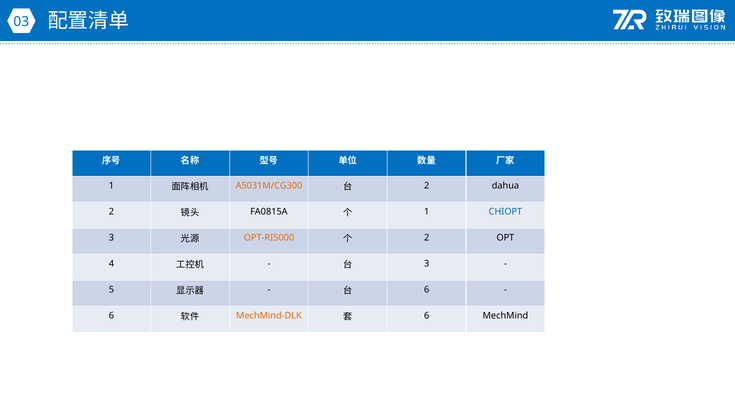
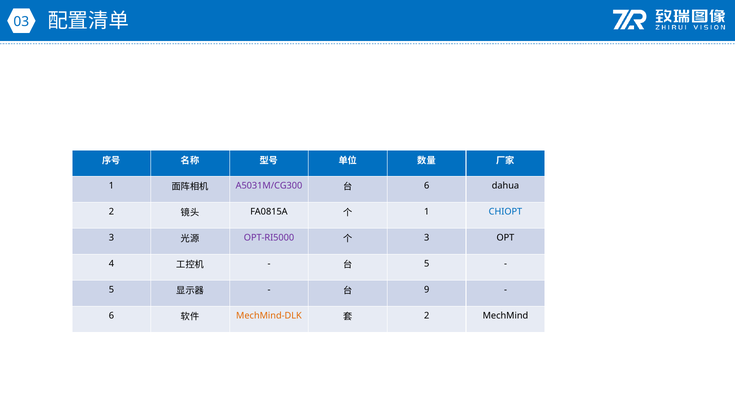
A5031M/CG300 colour: orange -> purple
2 at (427, 186): 2 -> 6
OPT-RI5000 colour: orange -> purple
2 at (427, 238): 2 -> 3
3 at (427, 264): 3 -> 5
6 at (427, 290): 6 -> 9
6 at (427, 316): 6 -> 2
